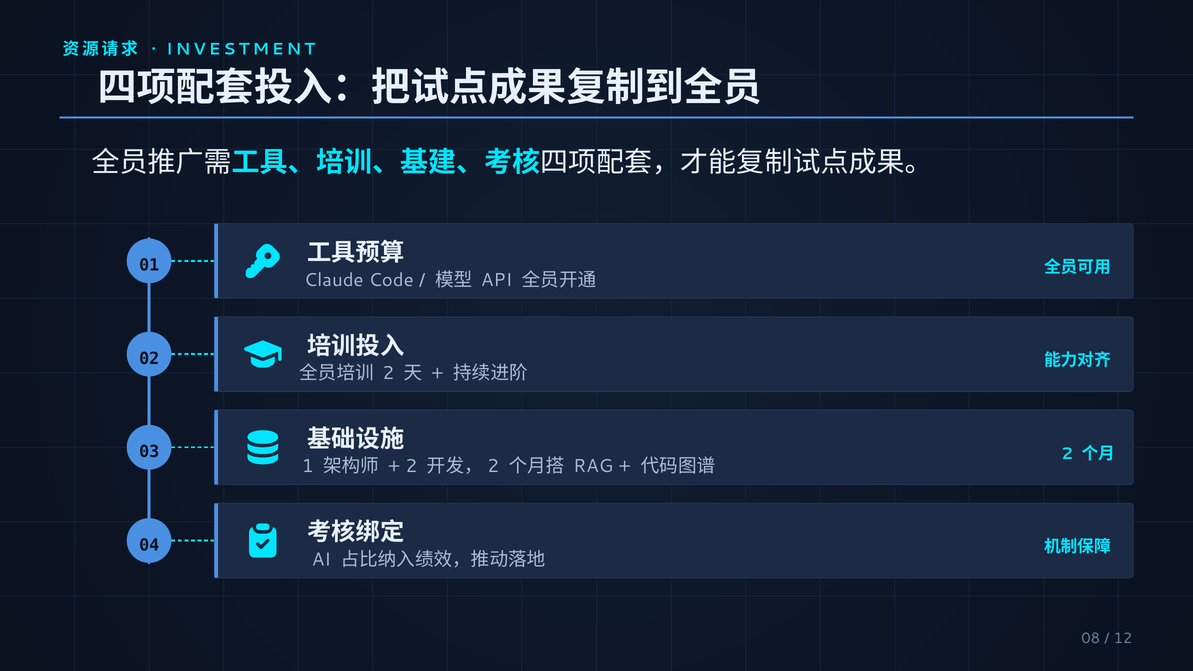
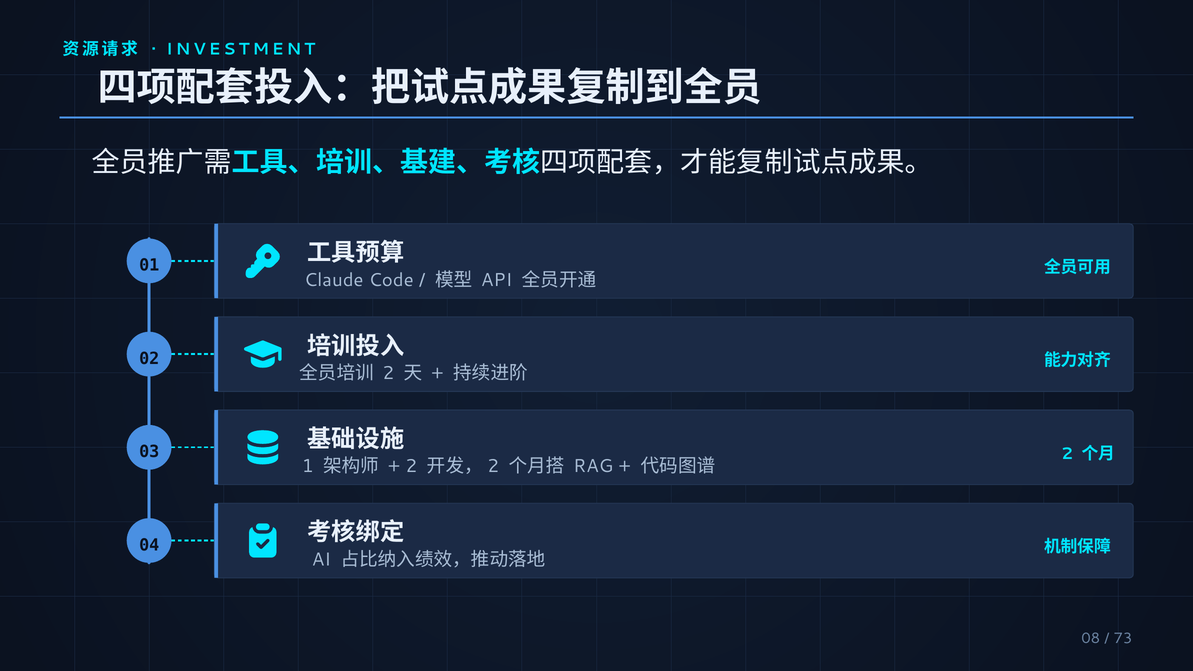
12: 12 -> 73
